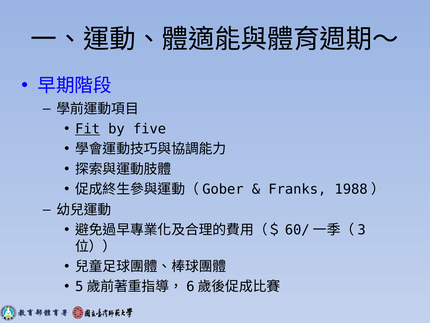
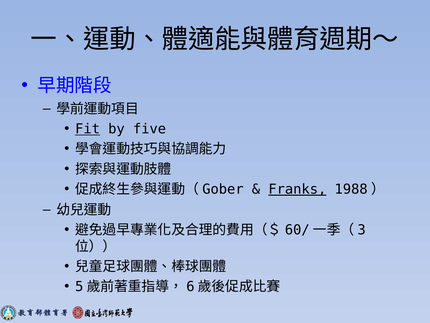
Franks underline: none -> present
